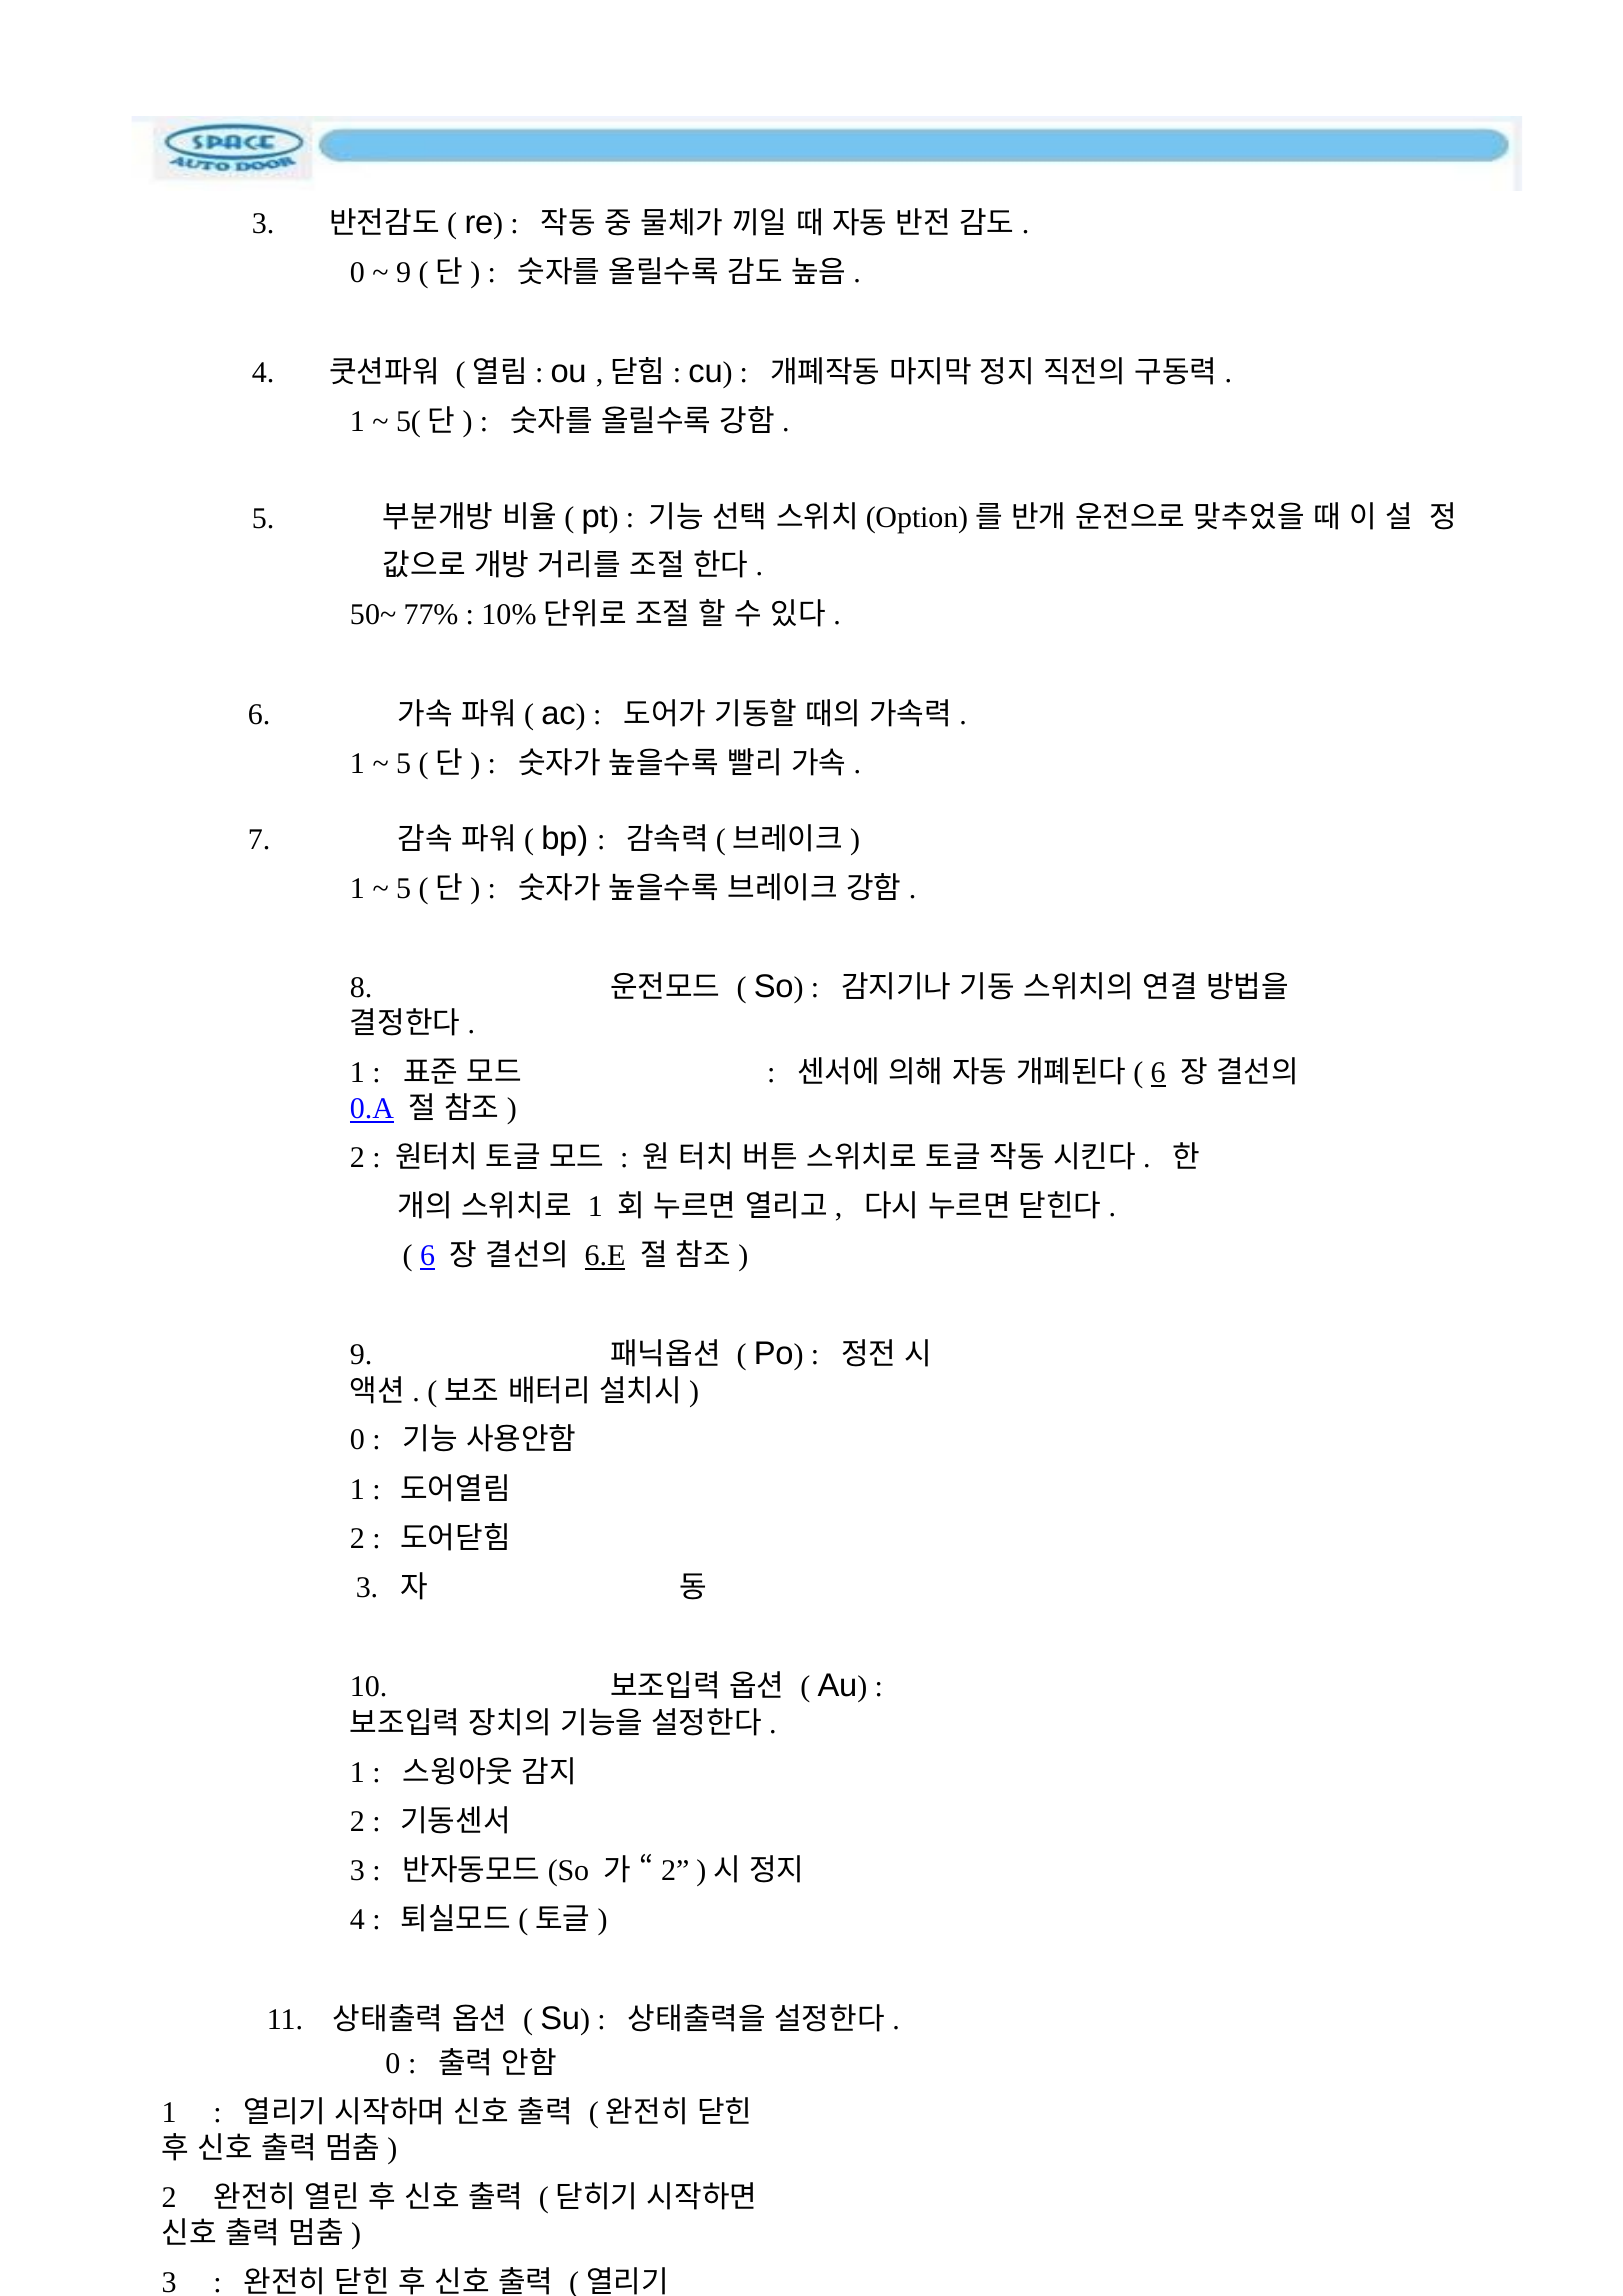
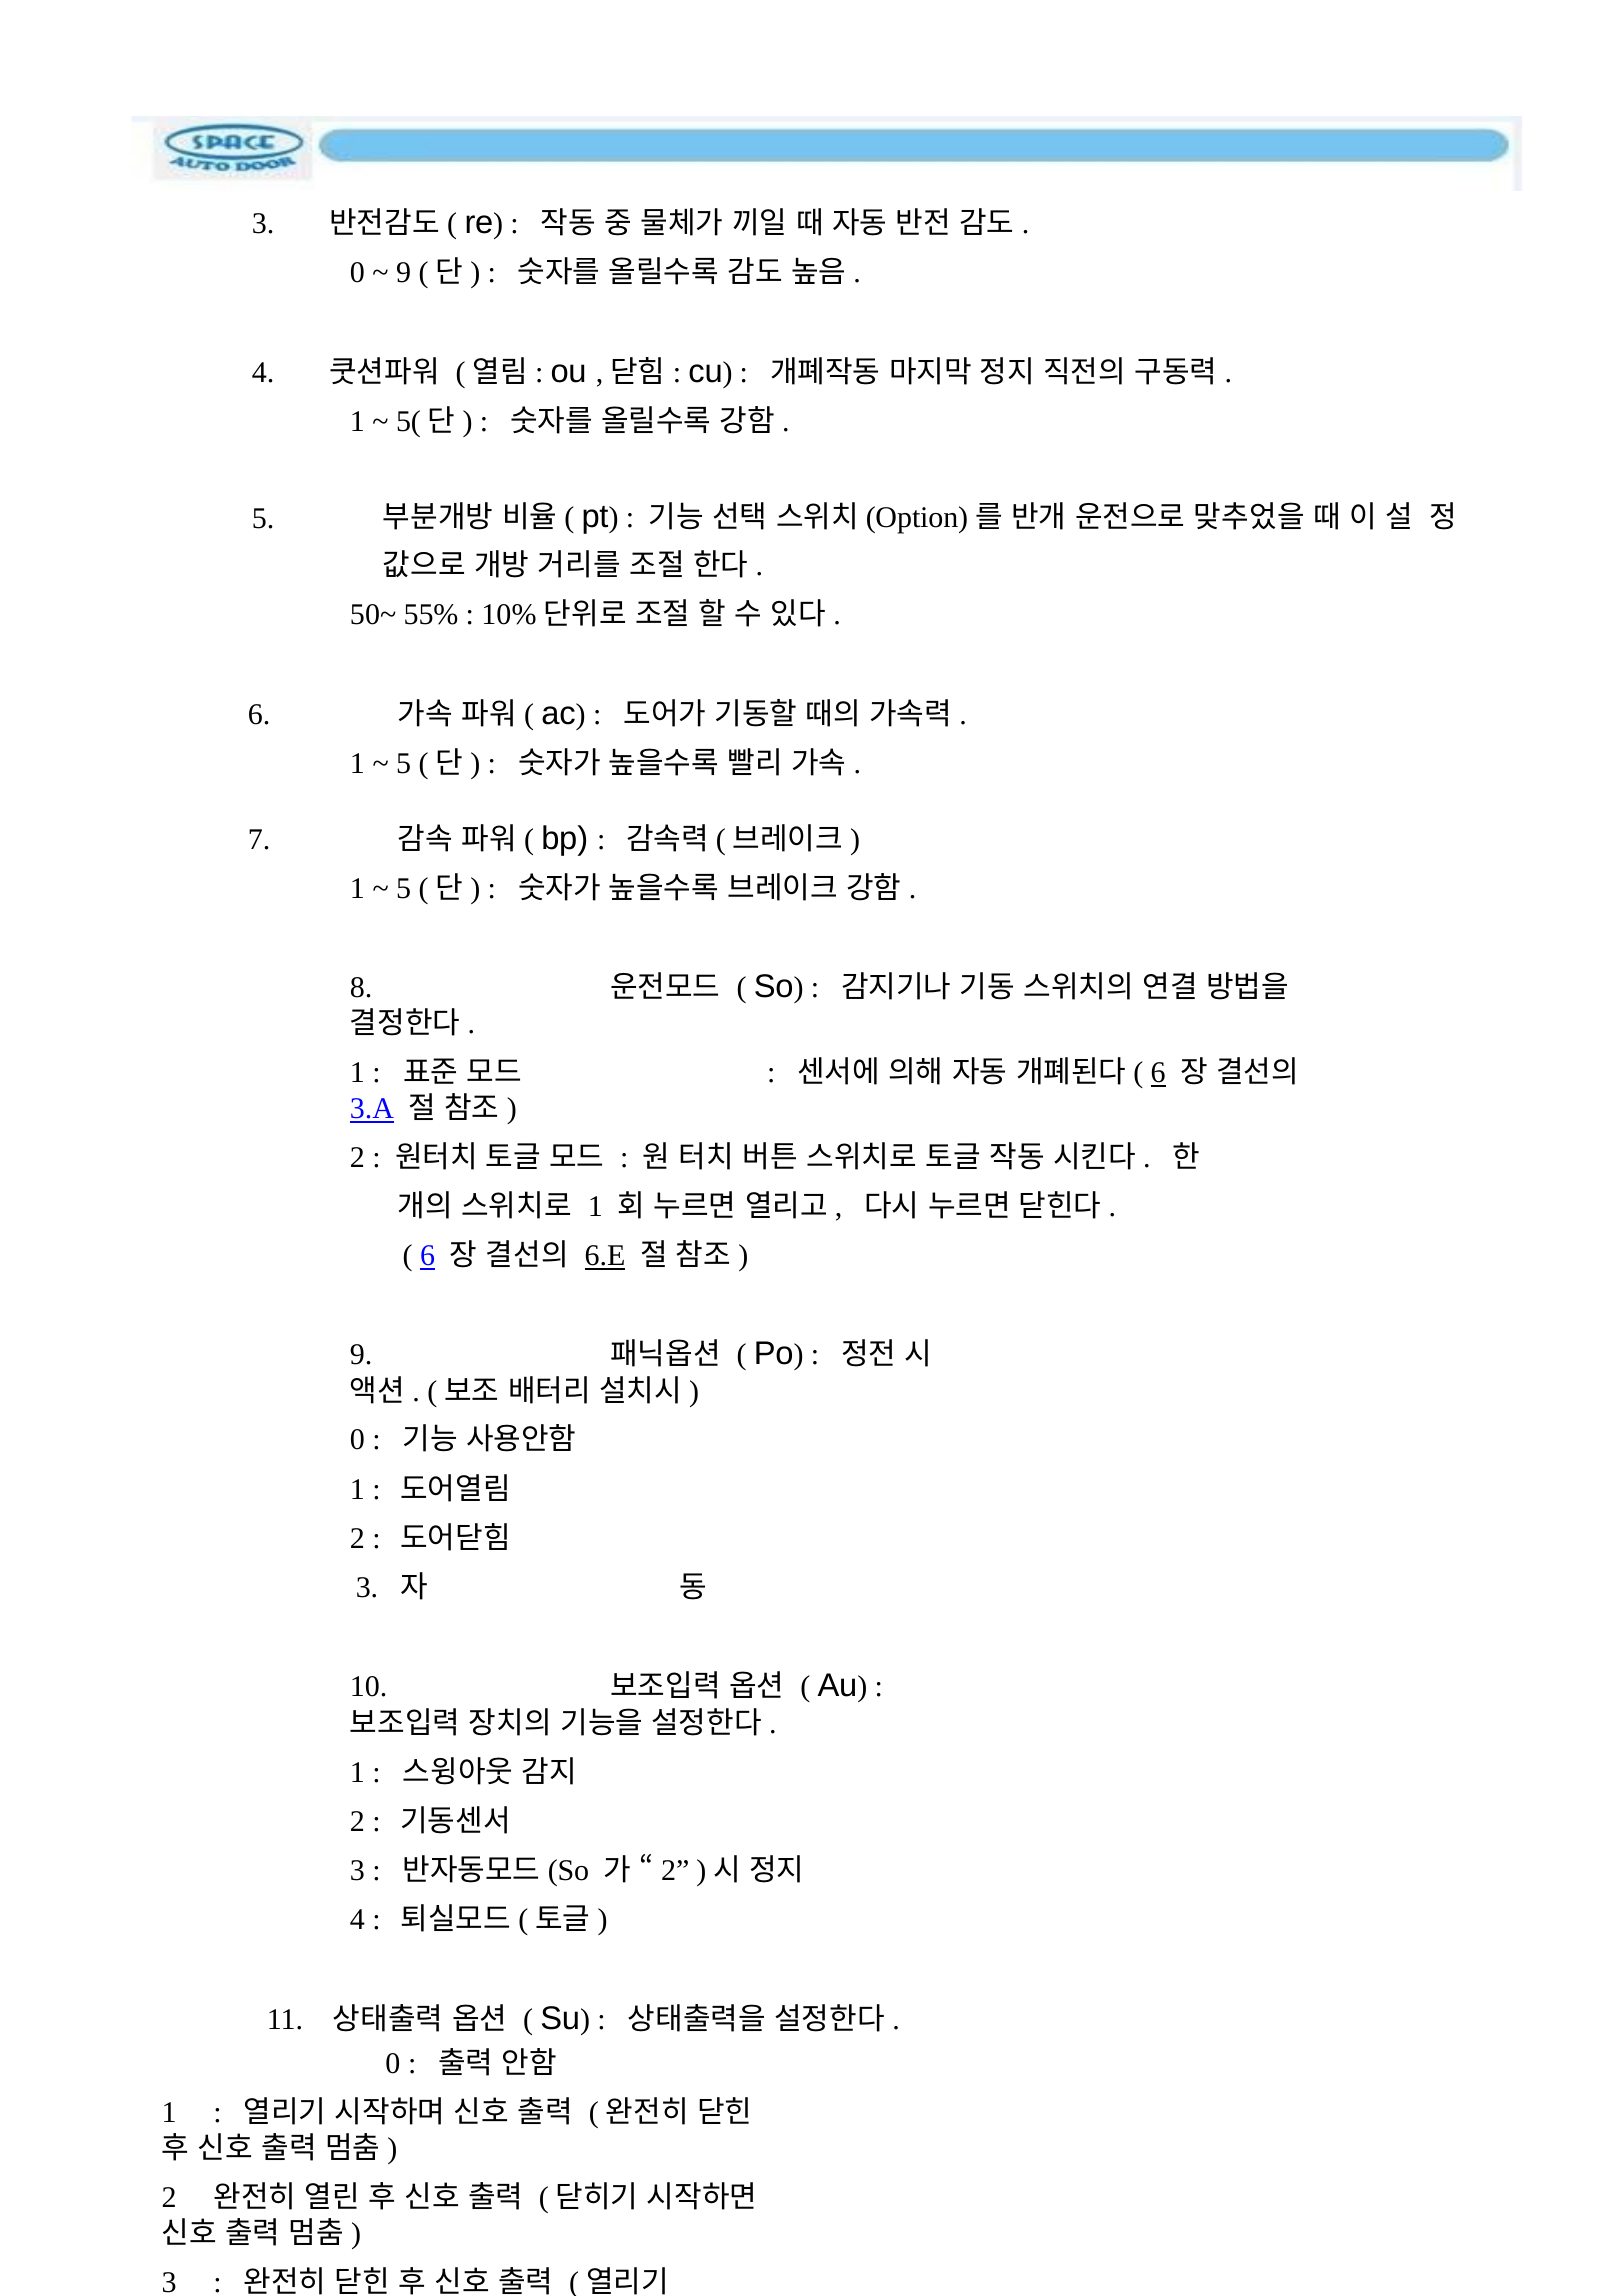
77%: 77% -> 55%
0.A: 0.A -> 3.A
